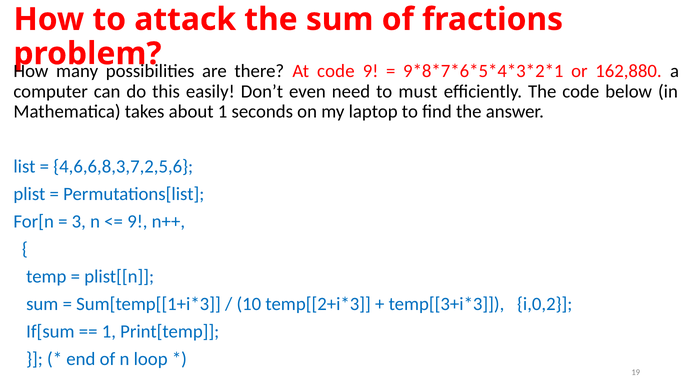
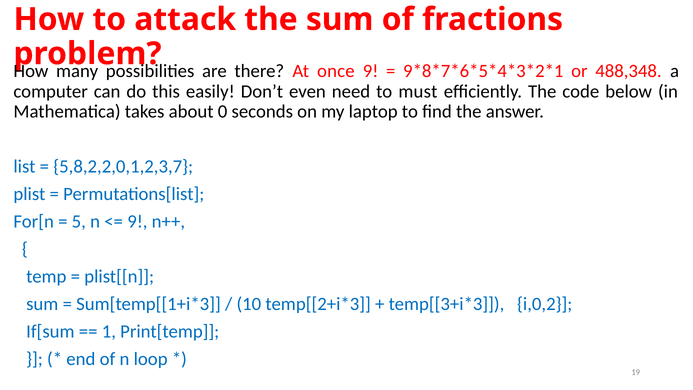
At code: code -> once
162,880: 162,880 -> 488,348
about 1: 1 -> 0
4,6,6,8,3,7,2,5,6: 4,6,6,8,3,7,2,5,6 -> 5,8,2,2,0,1,2,3,7
3: 3 -> 5
